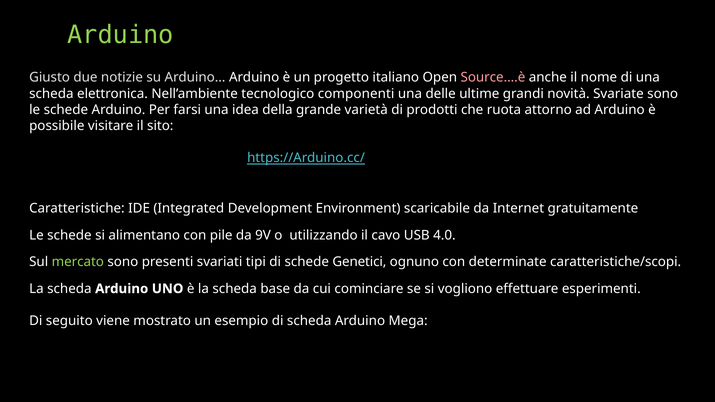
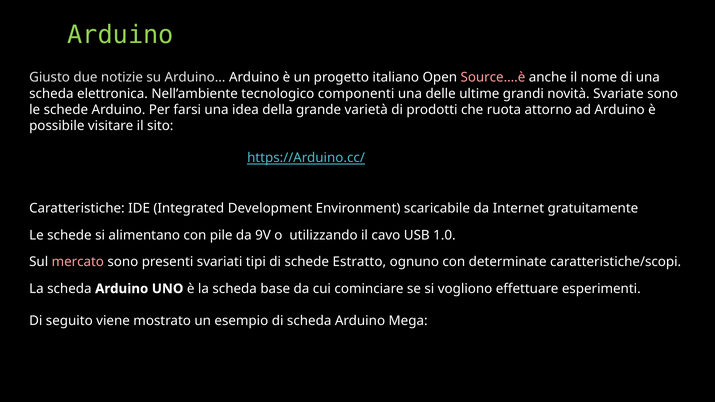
4.0: 4.0 -> 1.0
mercato colour: light green -> pink
Genetici: Genetici -> Estratto
